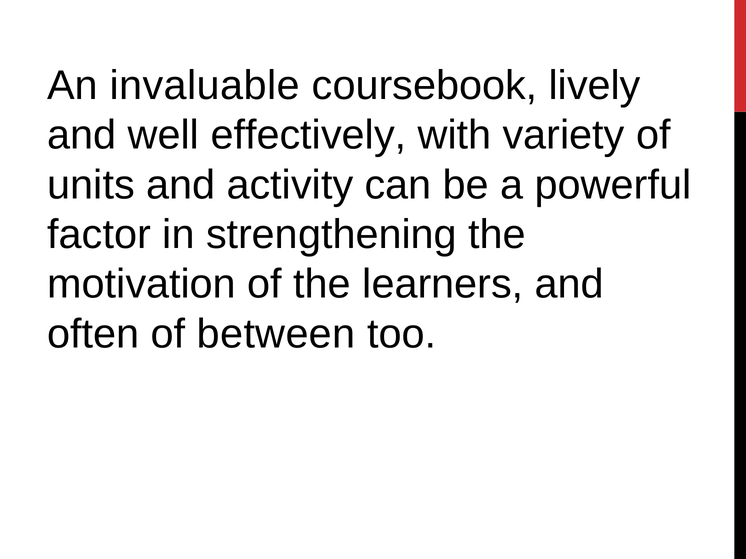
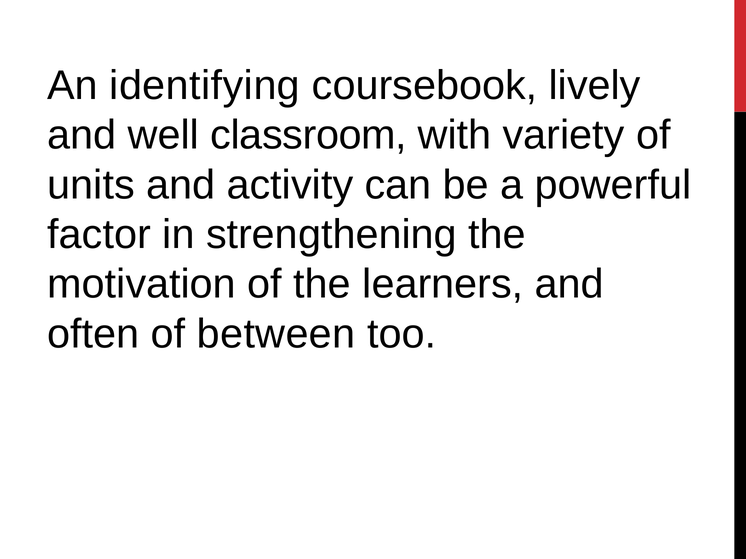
invaluable: invaluable -> identifying
effectively: effectively -> classroom
